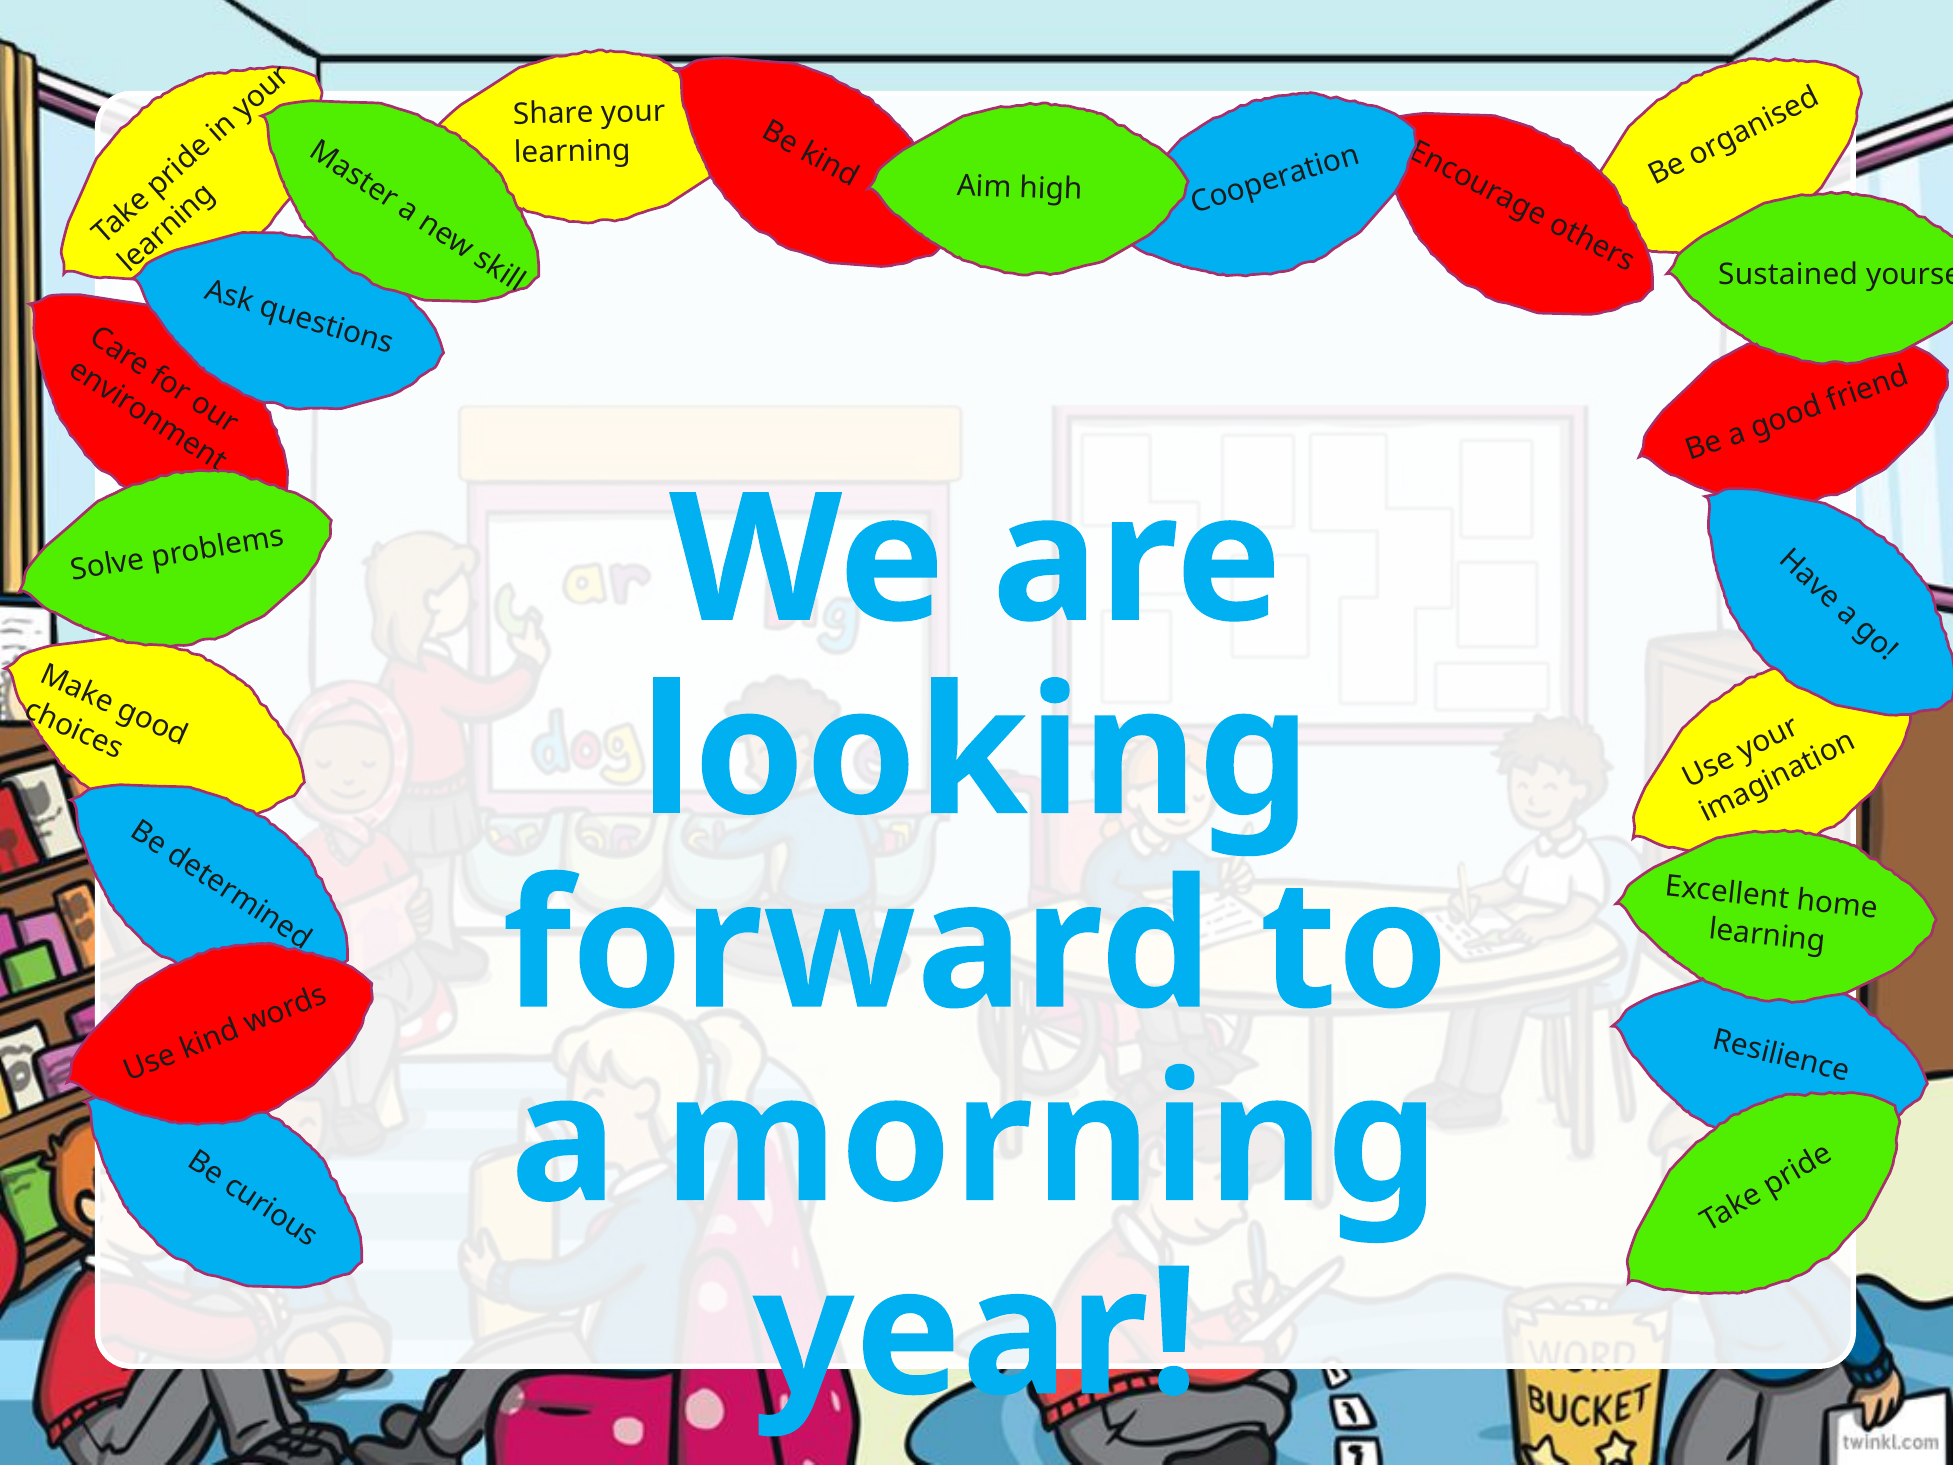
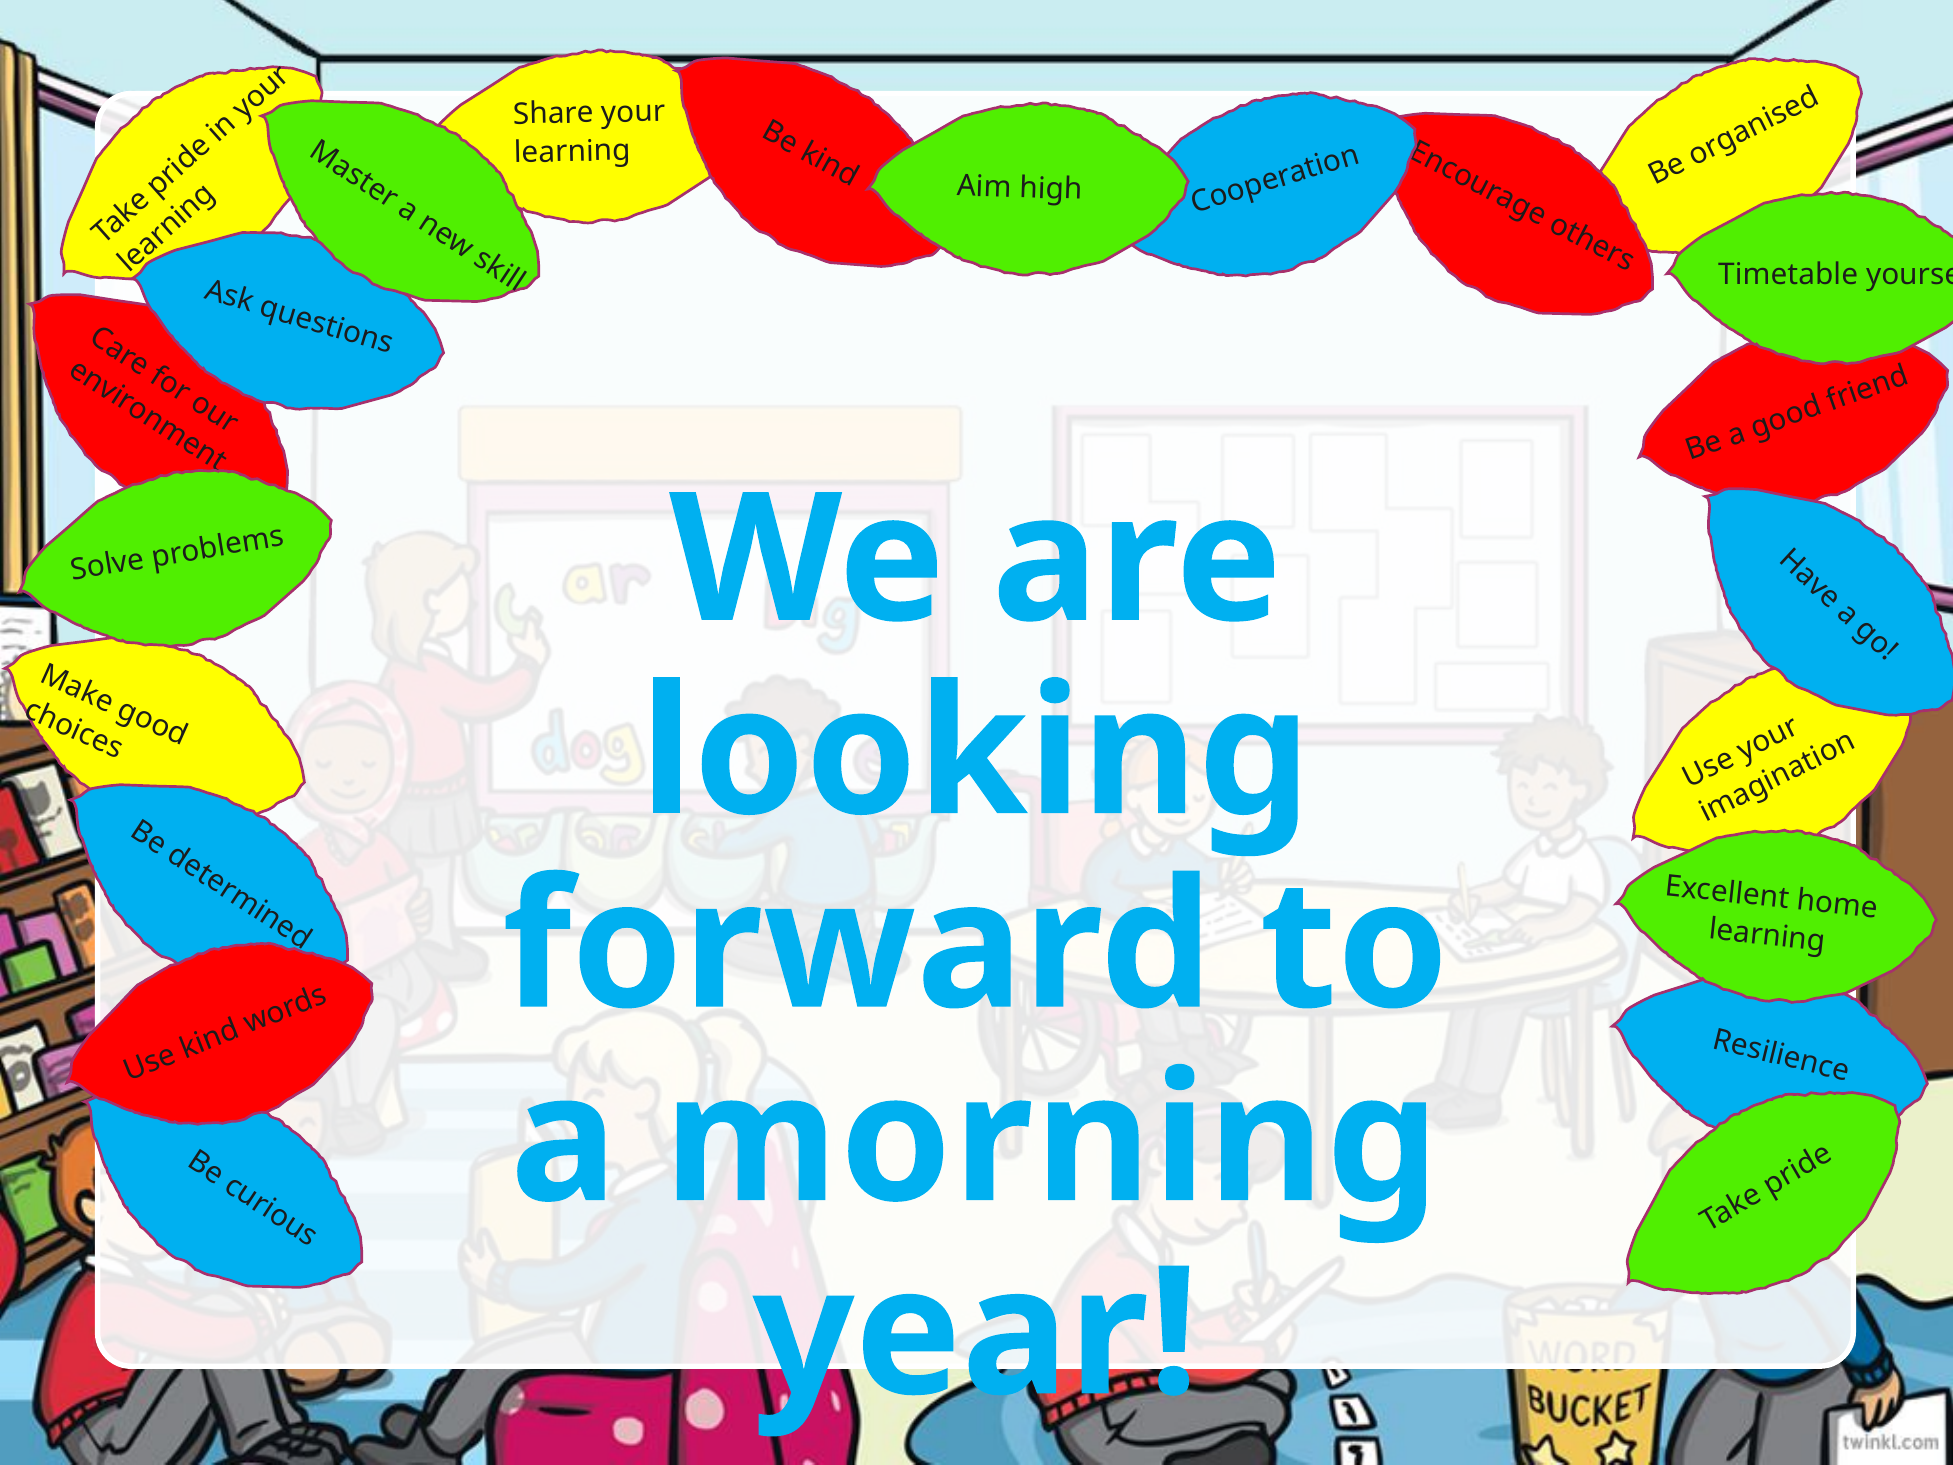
Sustained: Sustained -> Timetable
